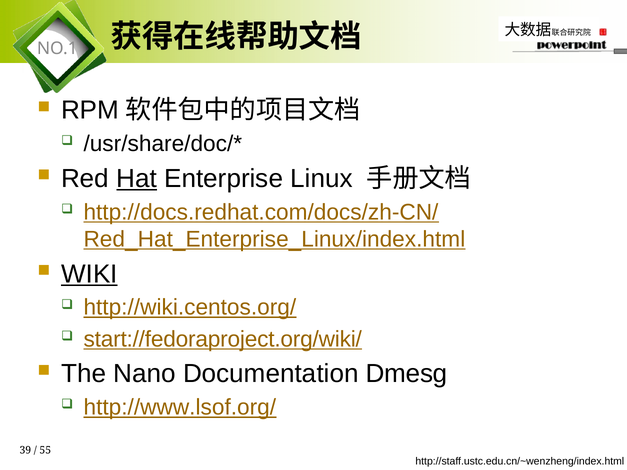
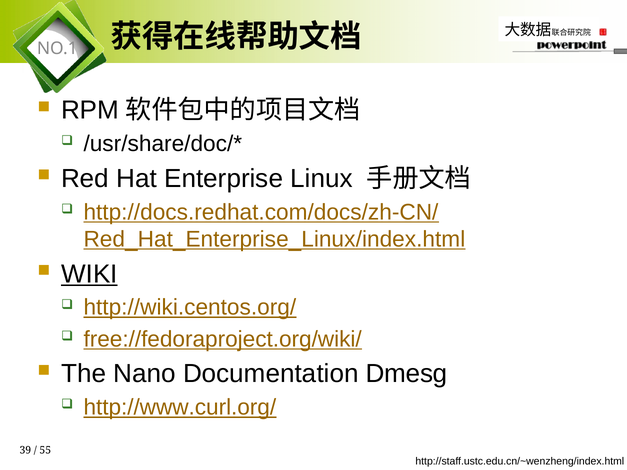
Hat underline: present -> none
start://fedoraproject.org/wiki/: start://fedoraproject.org/wiki/ -> free://fedoraproject.org/wiki/
http://www.lsof.org/: http://www.lsof.org/ -> http://www.curl.org/
